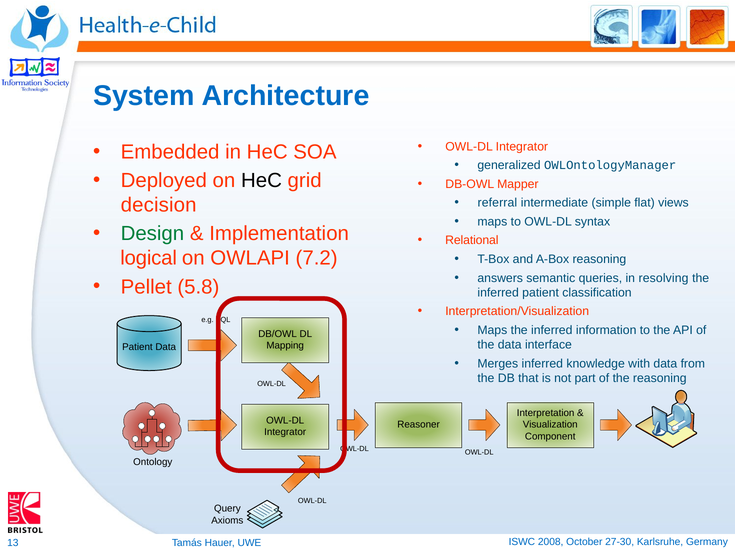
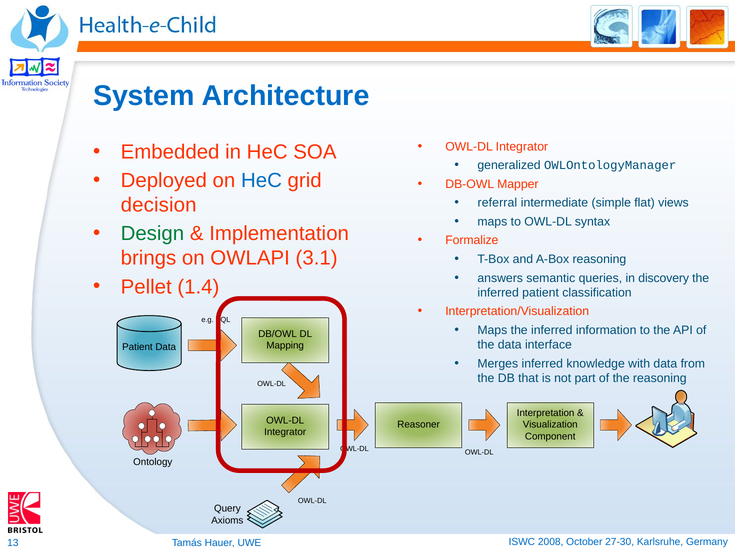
HeC at (261, 181) colour: black -> blue
Relational: Relational -> Formalize
logical: logical -> brings
7.2: 7.2 -> 3.1
resolving: resolving -> discovery
5.8: 5.8 -> 1.4
